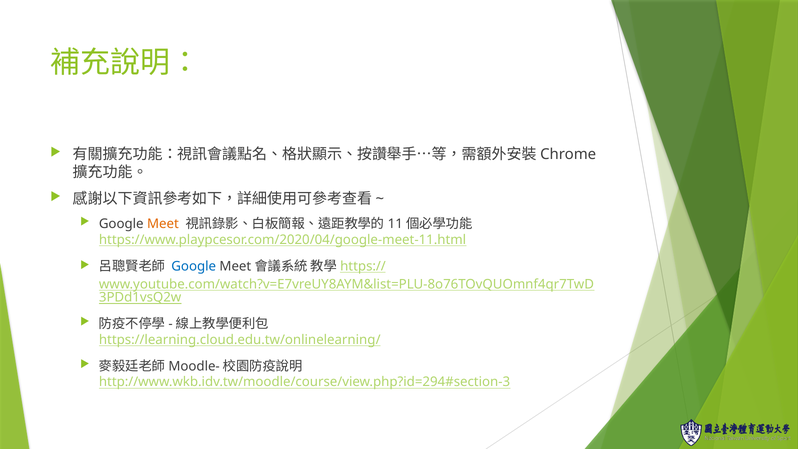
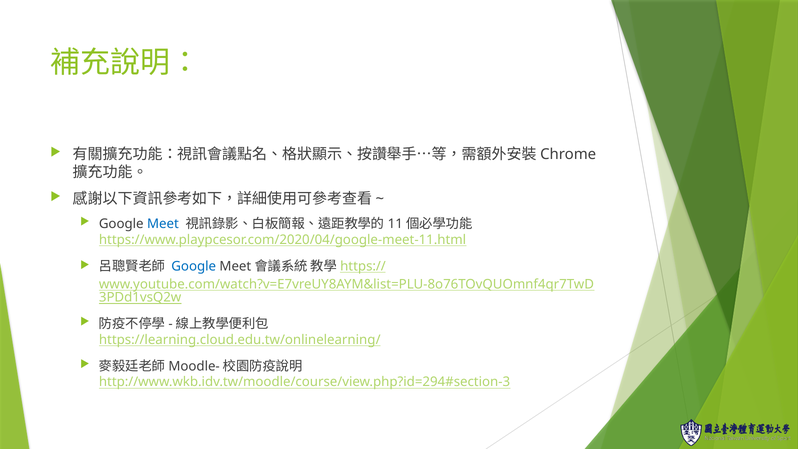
Meet colour: orange -> blue
